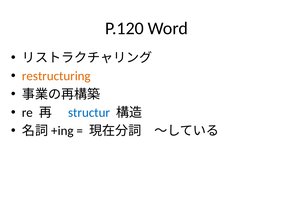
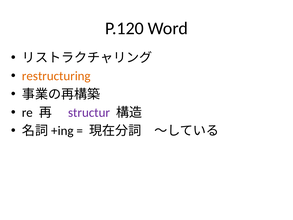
structur colour: blue -> purple
